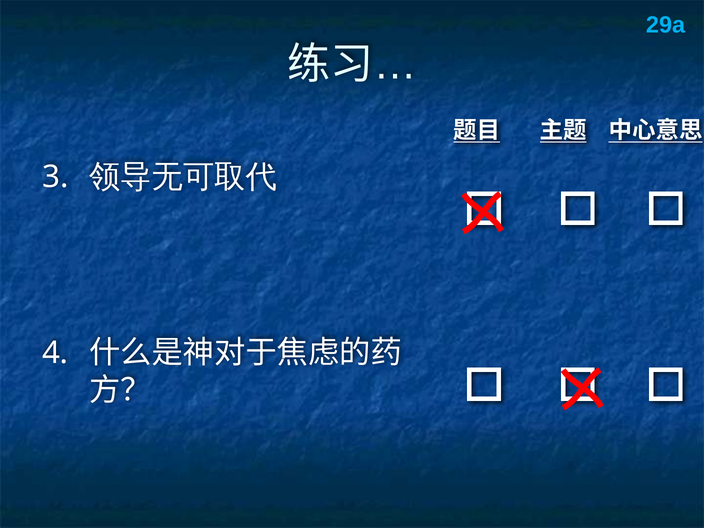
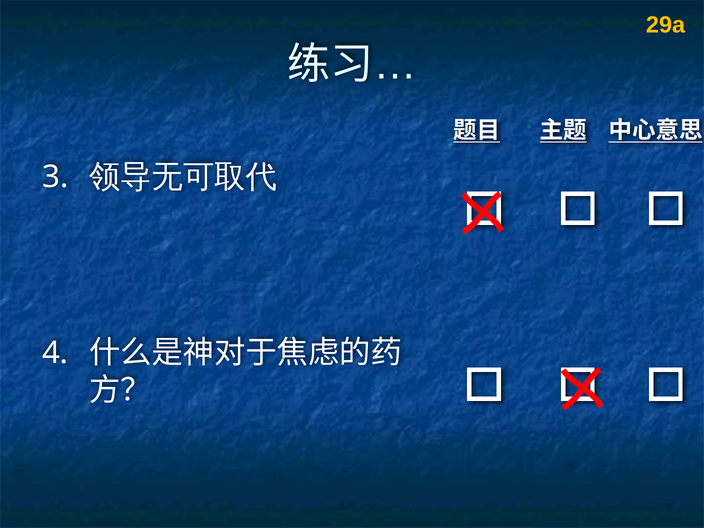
29a colour: light blue -> yellow
